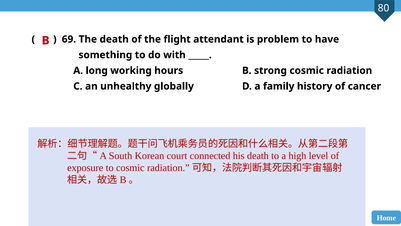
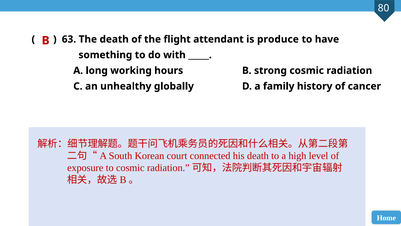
69: 69 -> 63
problem: problem -> produce
